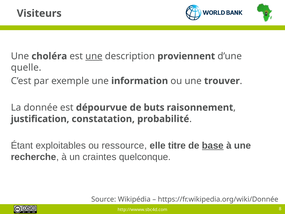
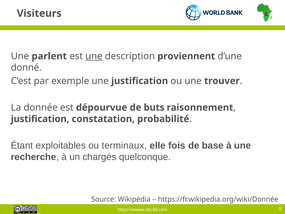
choléra: choléra -> parlent
quelle: quelle -> donné
une information: information -> justification
ressource: ressource -> terminaux
titre: titre -> fois
base underline: present -> none
craintes: craintes -> chargés
